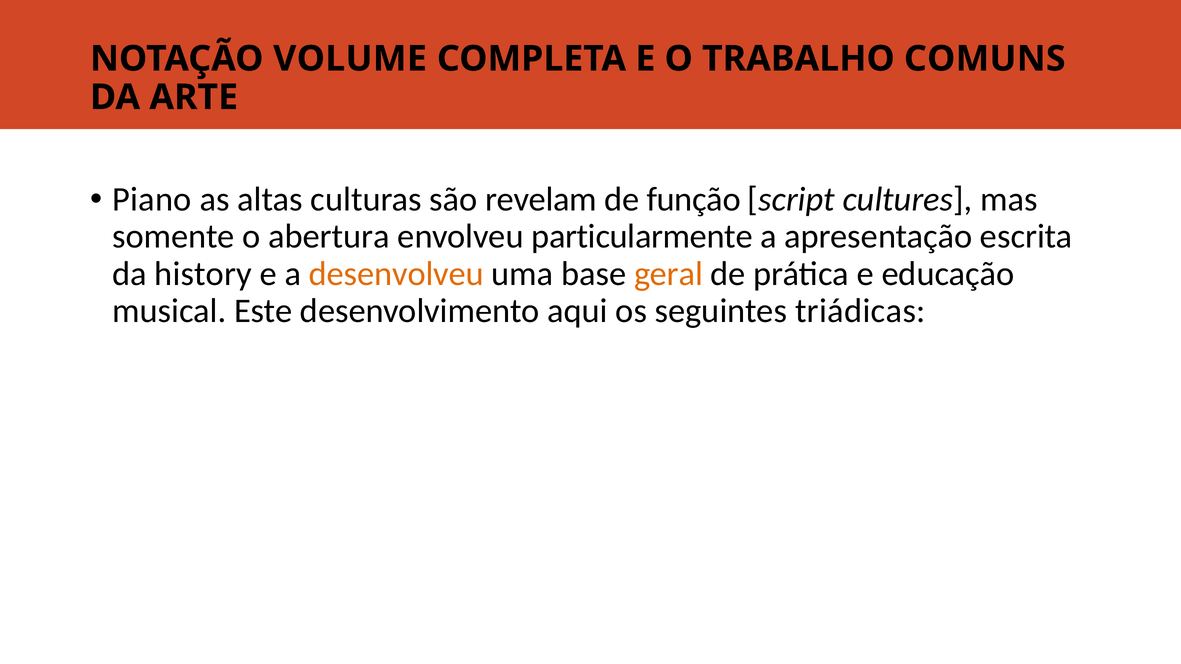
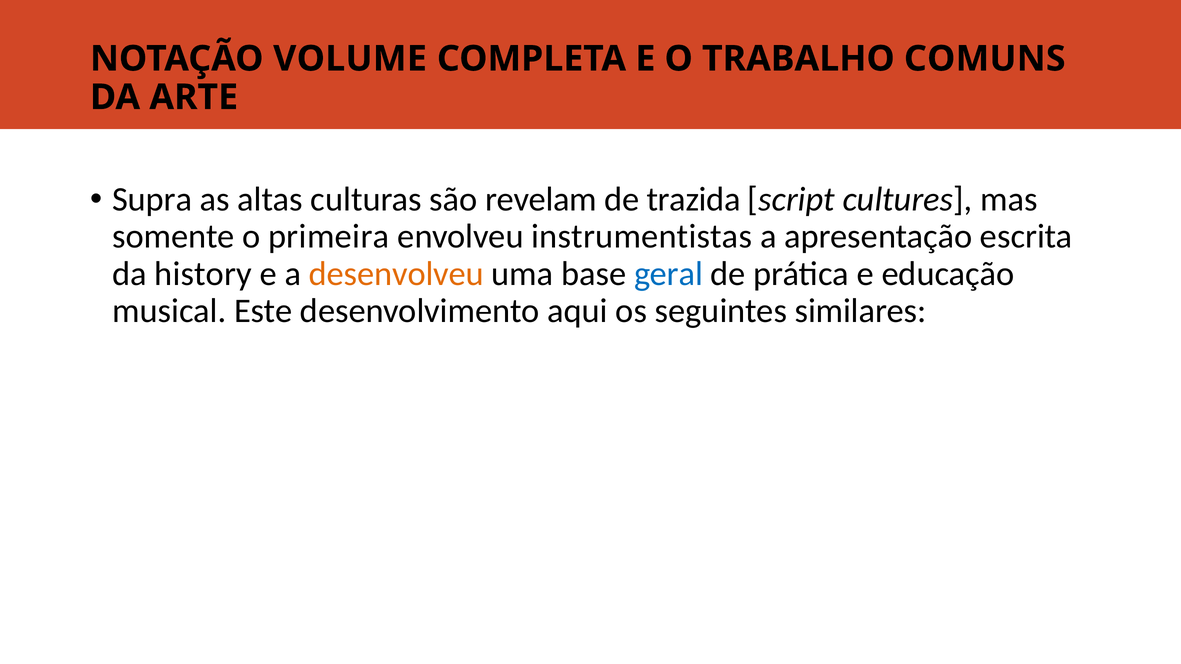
Piano: Piano -> Supra
função: função -> trazida
abertura: abertura -> primeira
particularmente: particularmente -> instrumentistas
geral colour: orange -> blue
triádicas: triádicas -> similares
